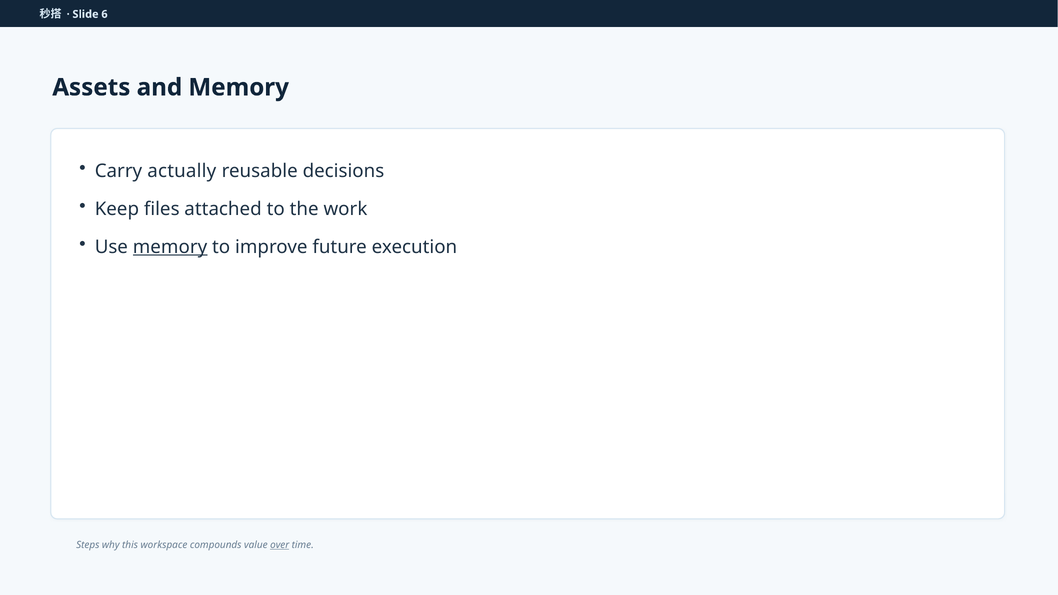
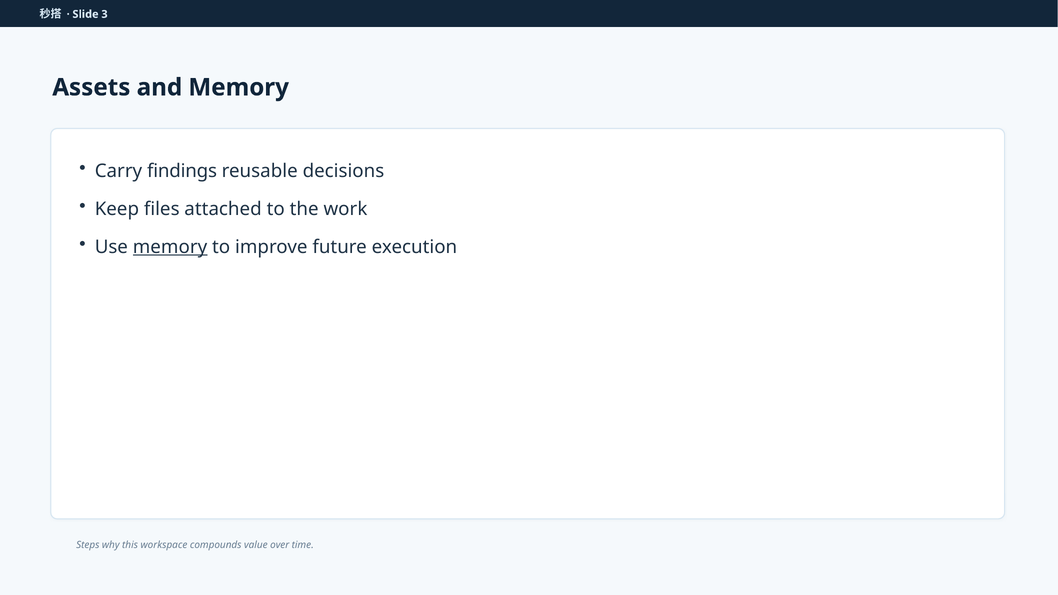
6: 6 -> 3
actually: actually -> findings
over underline: present -> none
